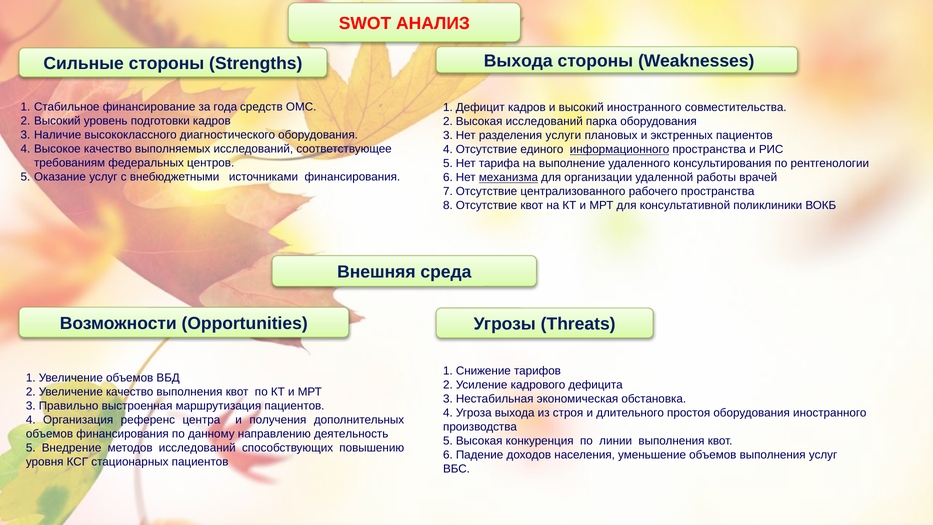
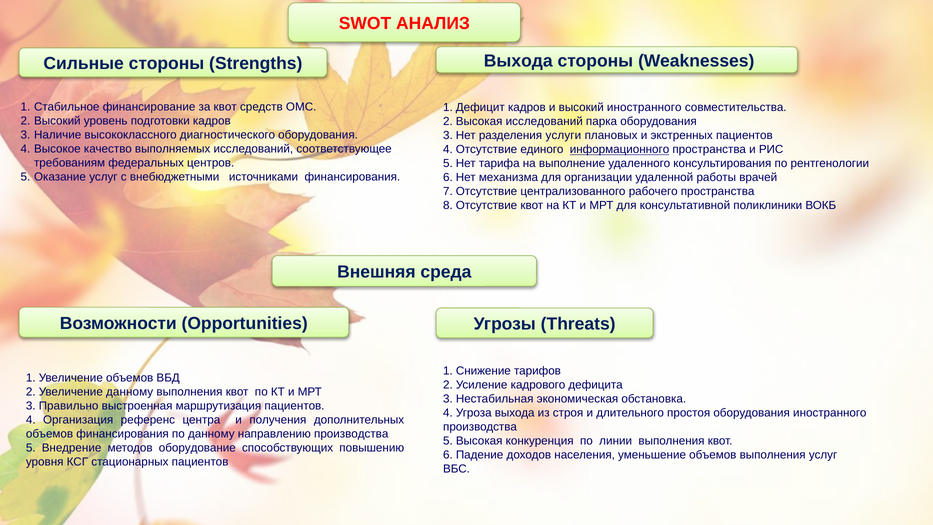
за года: года -> квот
механизма underline: present -> none
Увеличение качество: качество -> данному
направлению деятельность: деятельность -> производства
методов исследований: исследований -> оборудование
